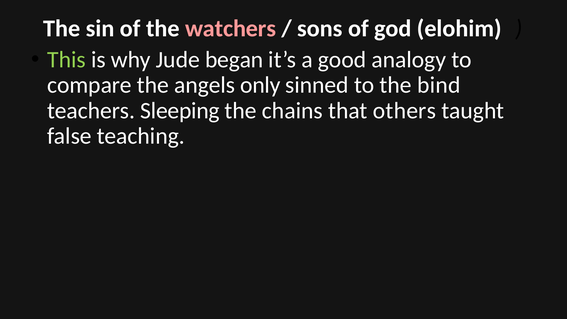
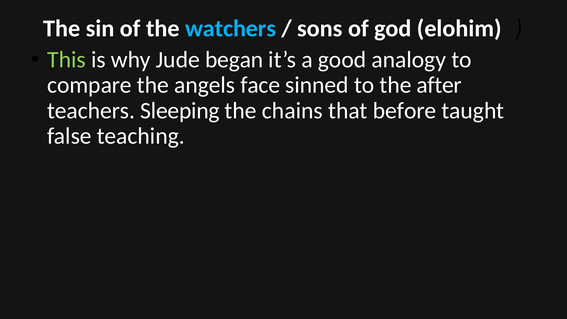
watchers colour: pink -> light blue
only: only -> face
bind: bind -> after
others: others -> before
